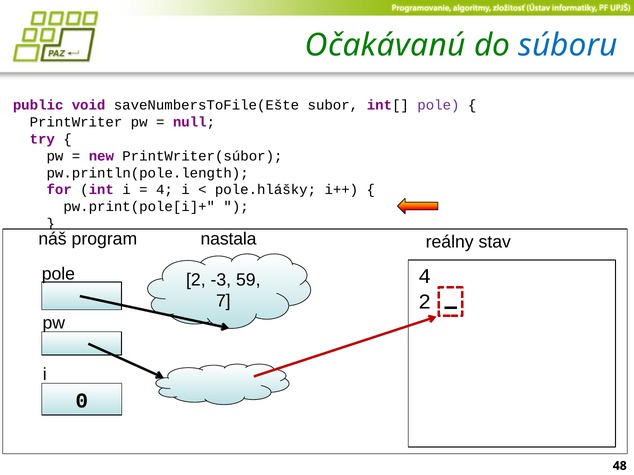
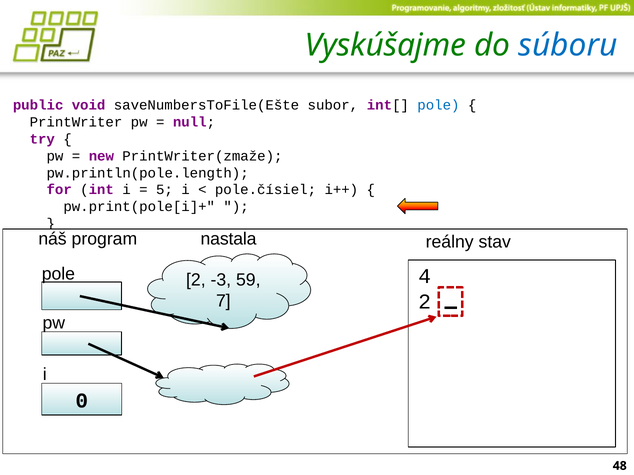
Očakávanú: Očakávanú -> Vyskúšajme
pole at (438, 105) colour: purple -> blue
PrintWriter(súbor: PrintWriter(súbor -> PrintWriter(zmaže
4 at (164, 190): 4 -> 5
pole.hlášky: pole.hlášky -> pole.čísiel
